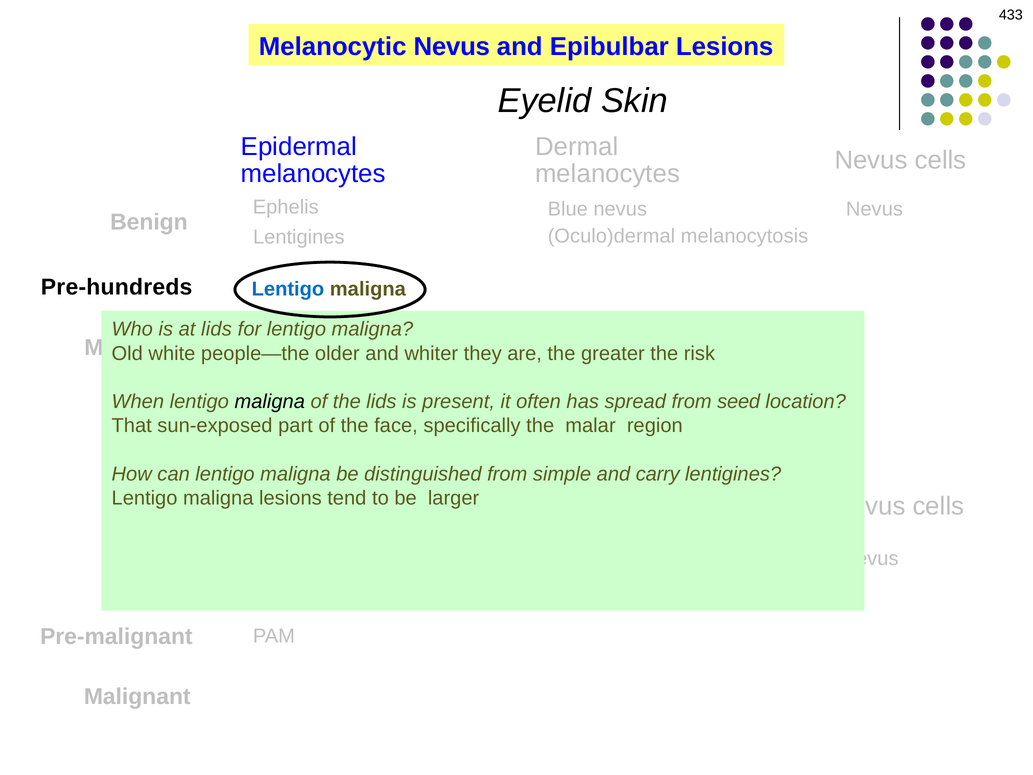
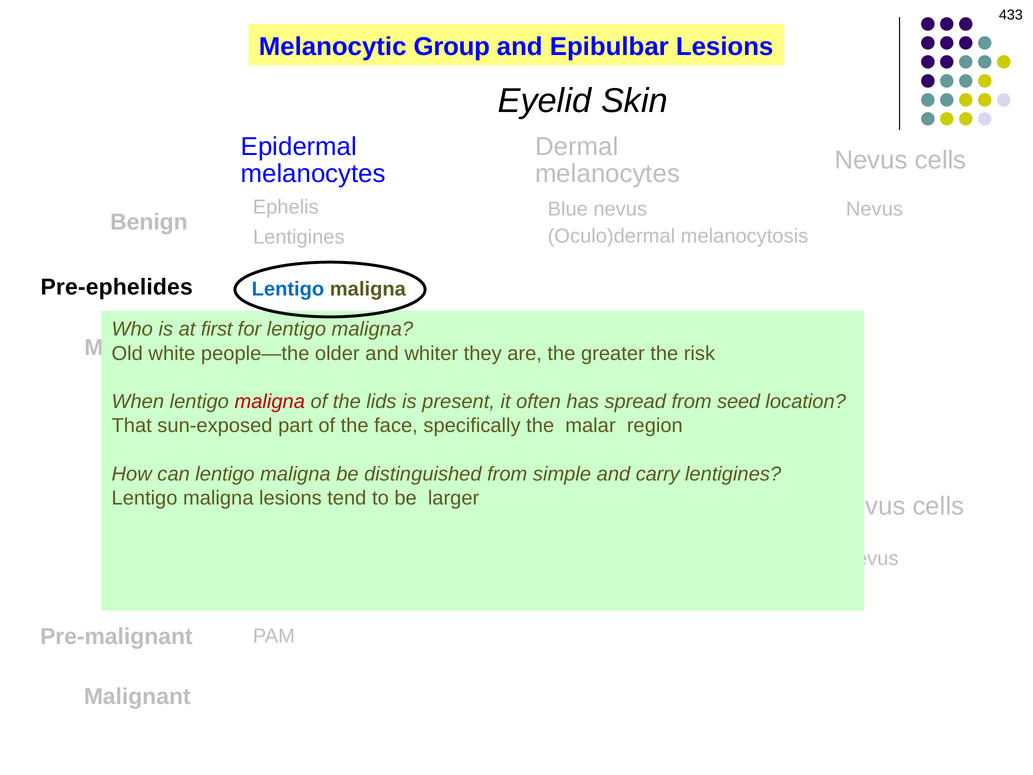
Melanocytic Nevus: Nevus -> Group
Pre-hundreds: Pre-hundreds -> Pre-ephelides
at lids: lids -> first
maligna at (270, 402) colour: black -> red
